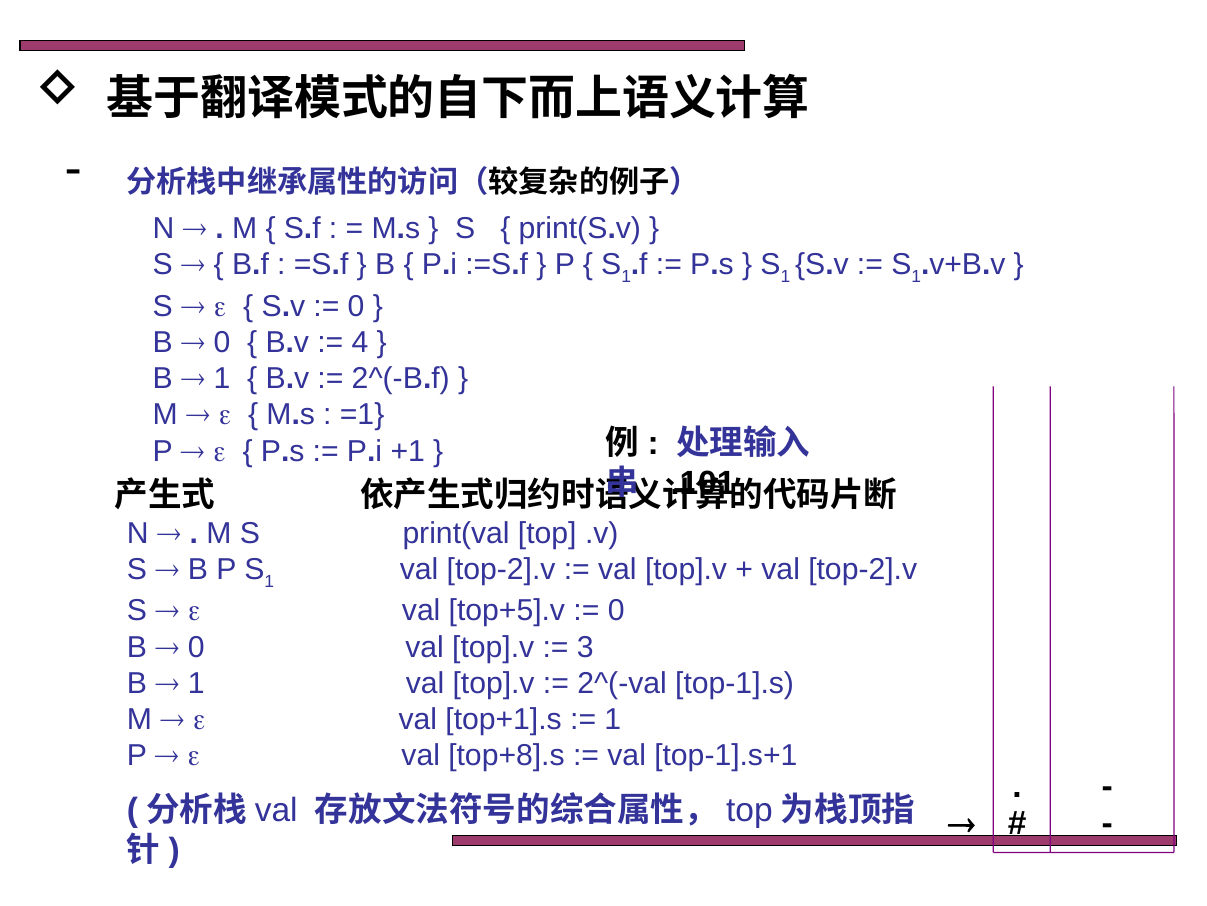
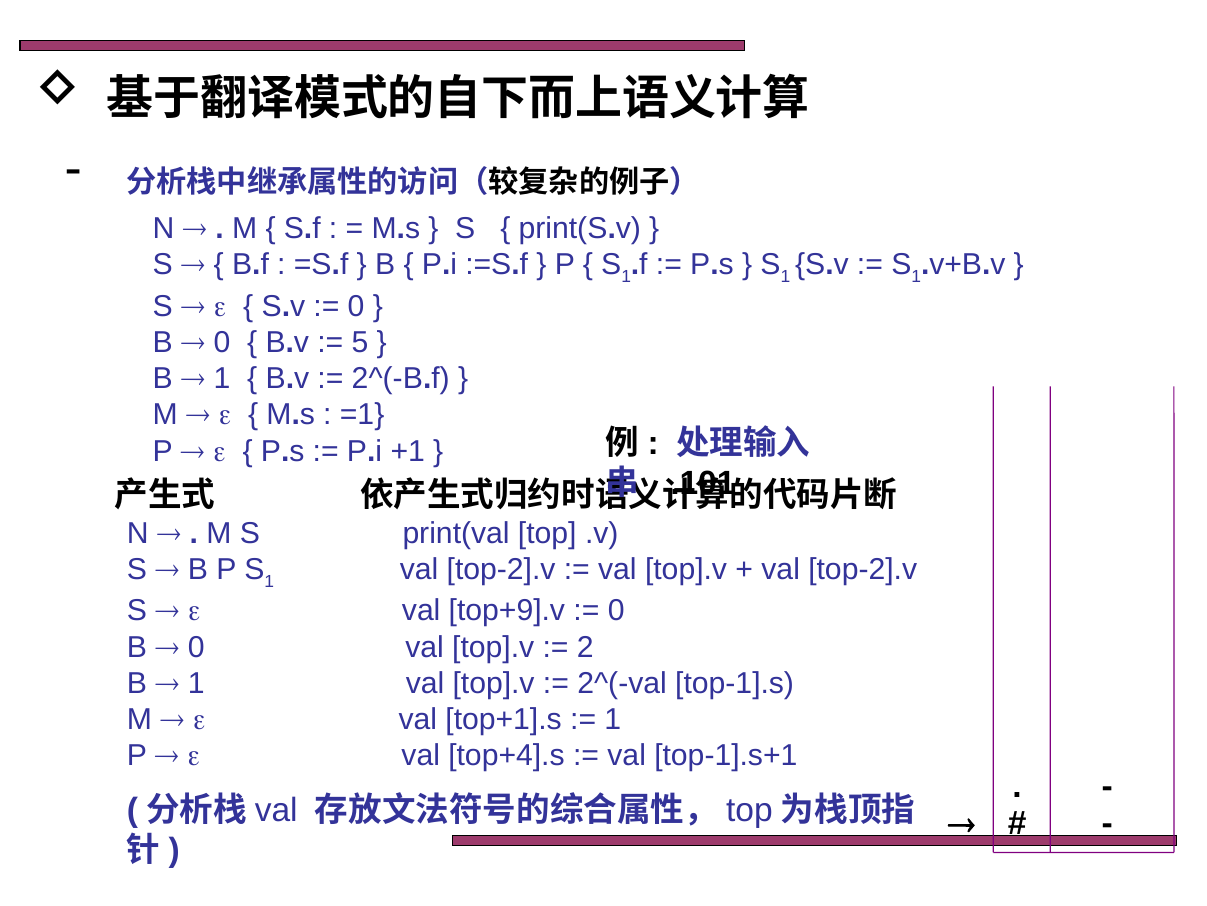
4: 4 -> 5
top+5].v: top+5].v -> top+9].v
3: 3 -> 2
top+8].s: top+8].s -> top+4].s
